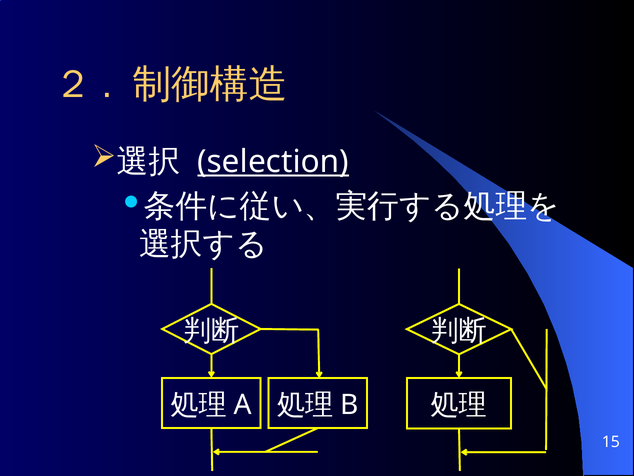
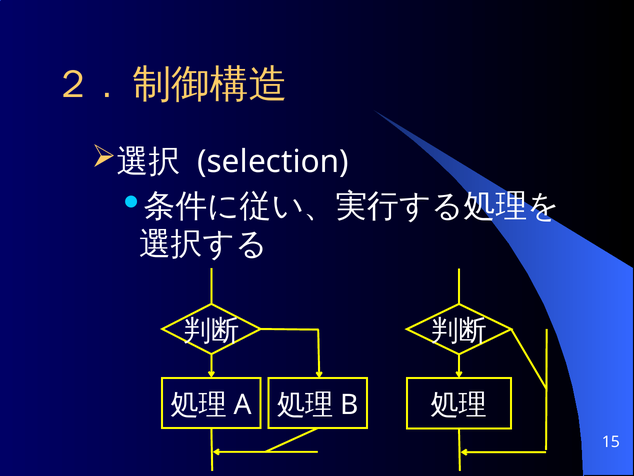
selection underline: present -> none
